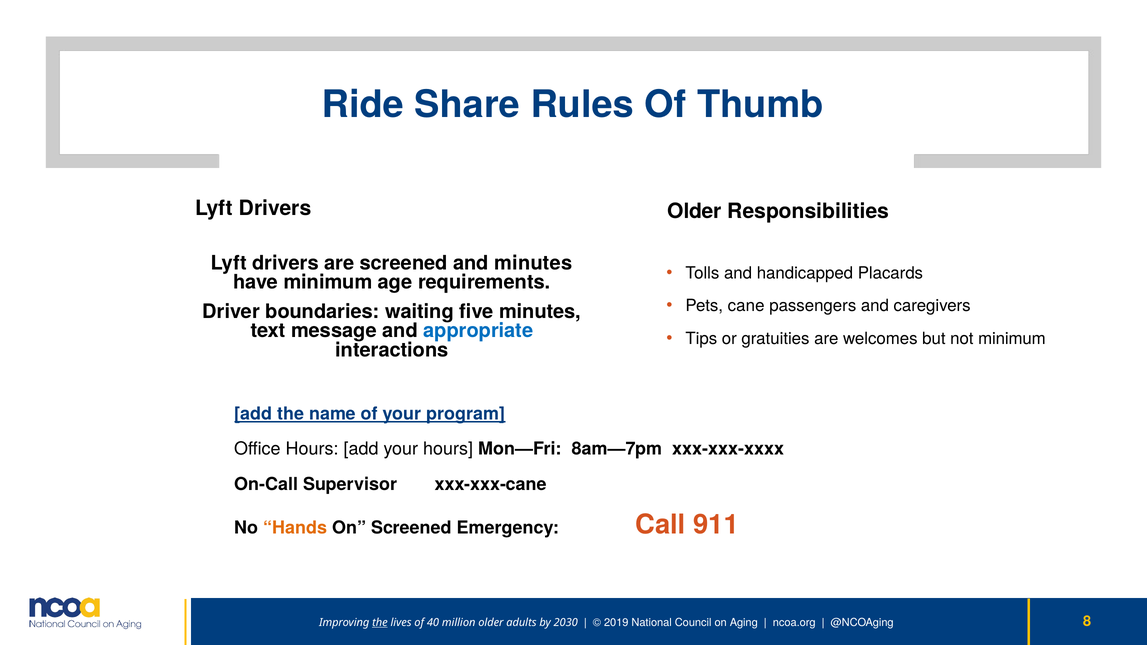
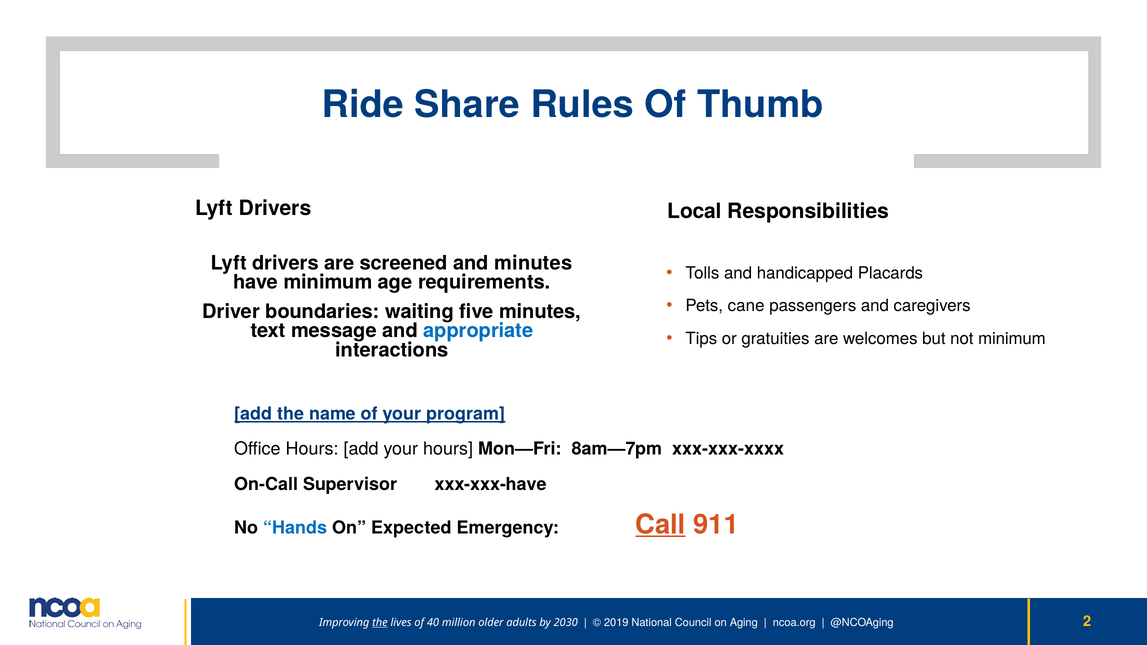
Older at (695, 211): Older -> Local
xxx-xxx-cane: xxx-xxx-cane -> xxx-xxx-have
Hands colour: orange -> blue
On Screened: Screened -> Expected
Call underline: none -> present
8: 8 -> 2
